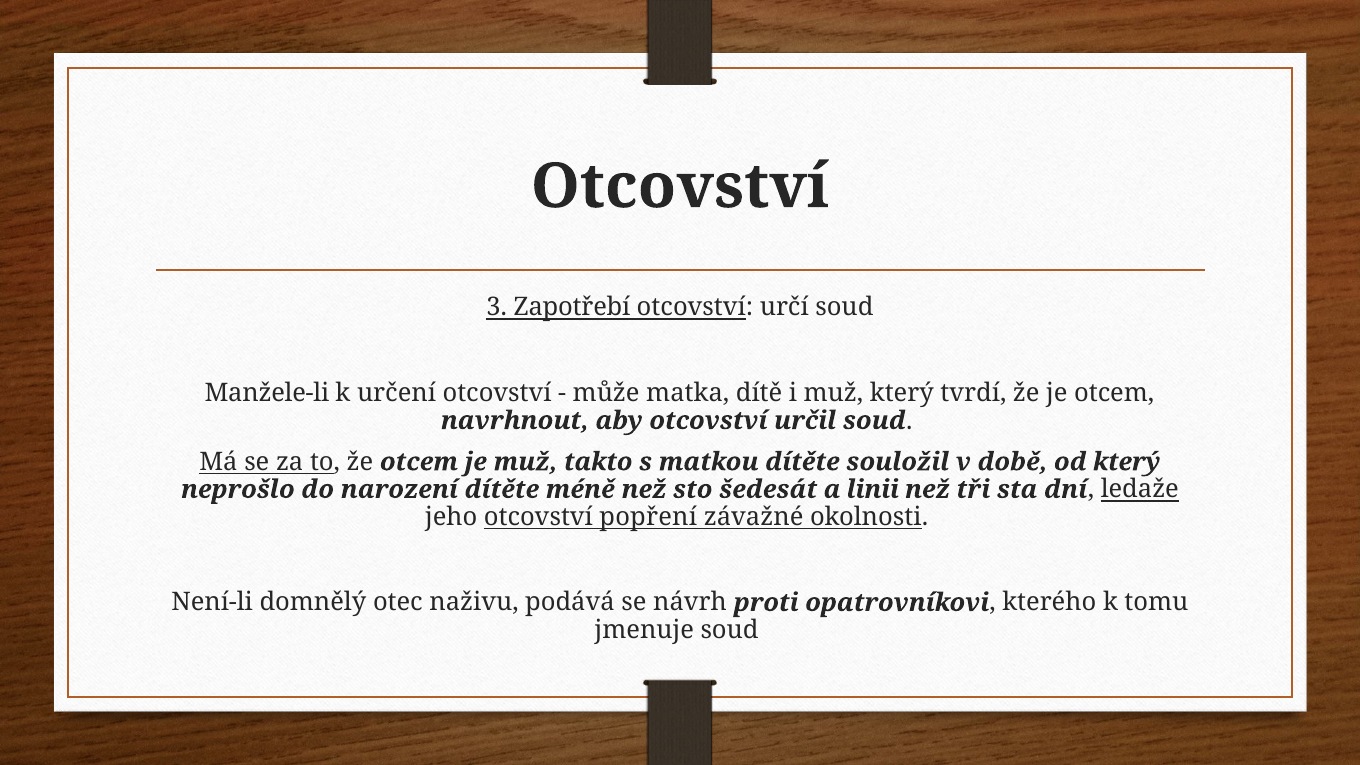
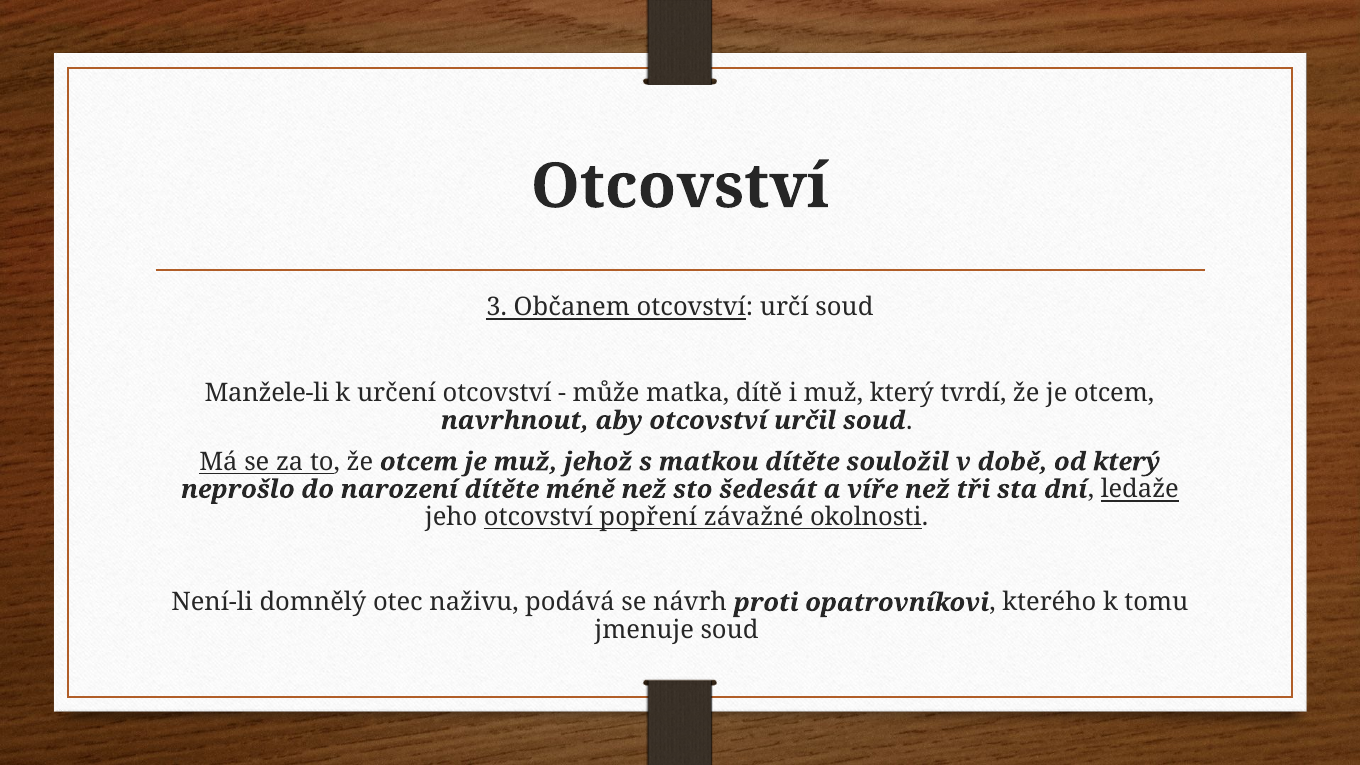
Zapotřebí: Zapotřebí -> Občanem
takto: takto -> jehož
linii: linii -> víře
